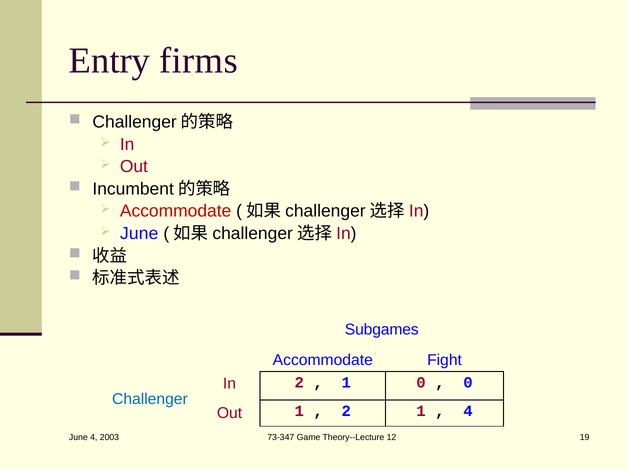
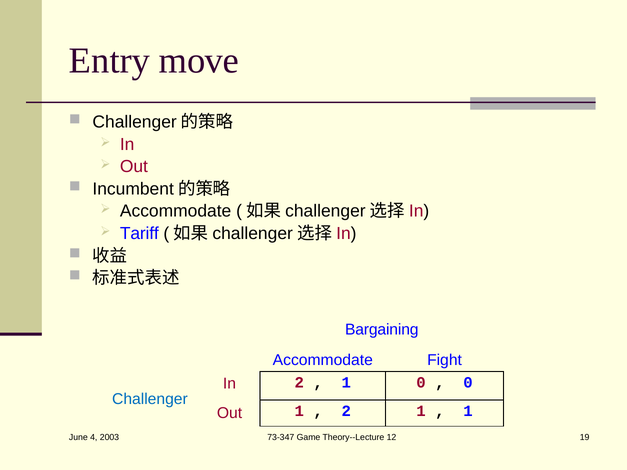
firms: firms -> move
Accommodate at (176, 211) colour: red -> black
June at (139, 234): June -> Tariff
Subgames: Subgames -> Bargaining
4 at (468, 411): 4 -> 1
